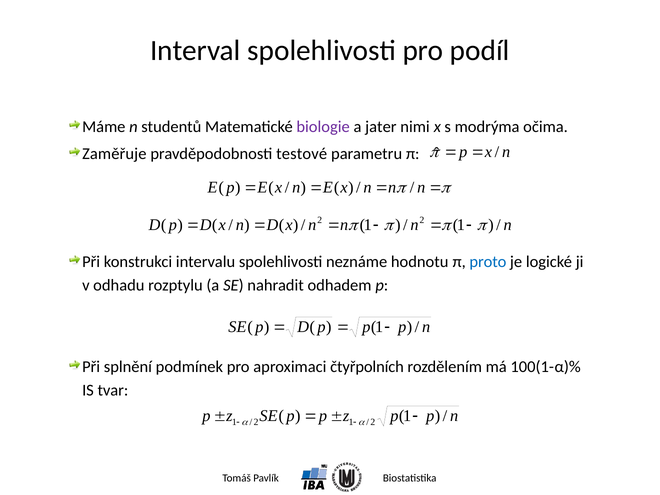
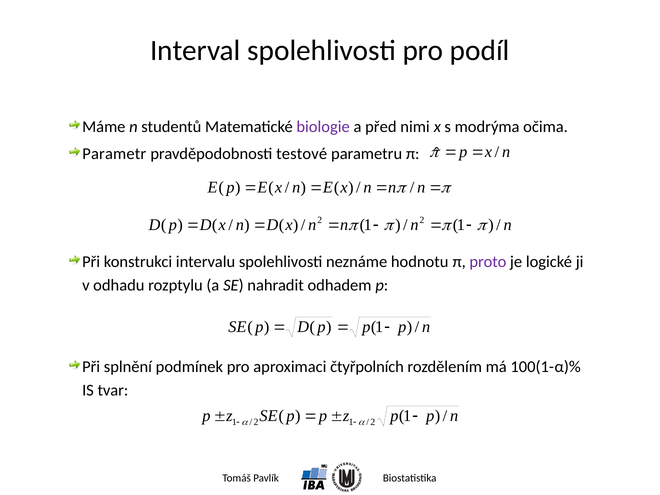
jater: jater -> před
Zaměřuje: Zaměřuje -> Parametr
proto colour: blue -> purple
